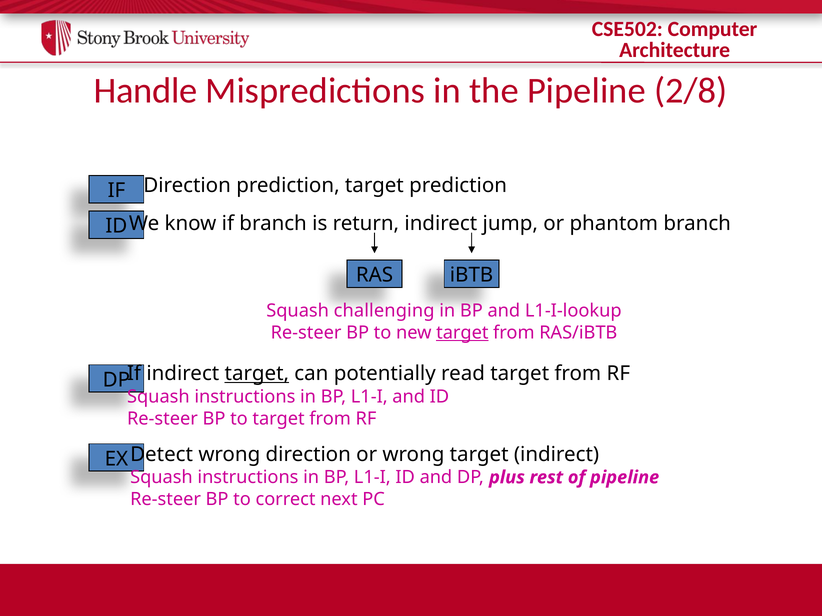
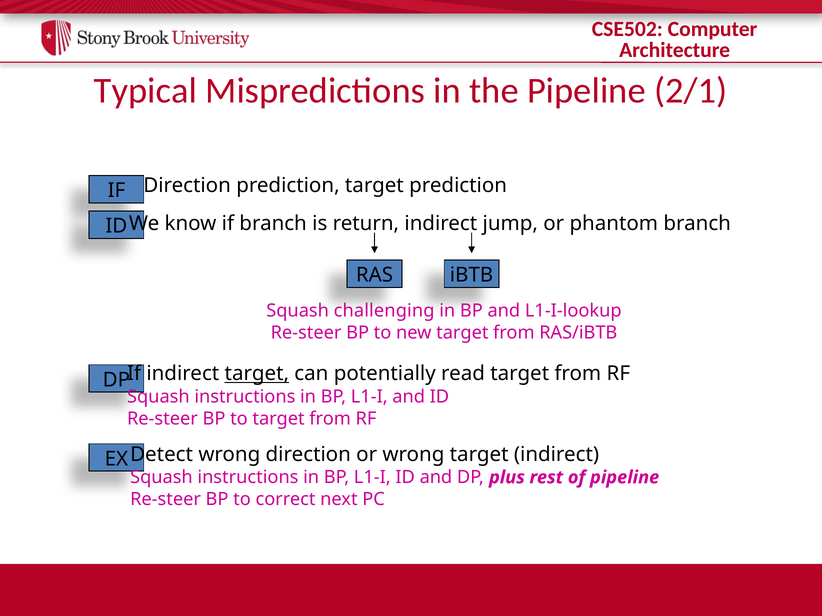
Handle: Handle -> Typical
2/8: 2/8 -> 2/1
target at (462, 333) underline: present -> none
